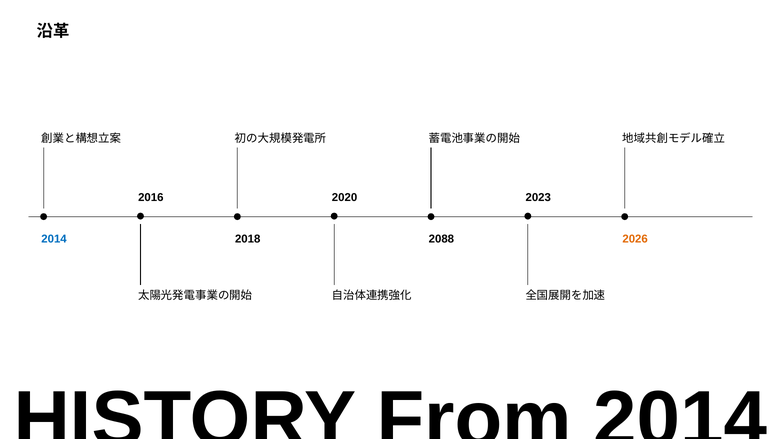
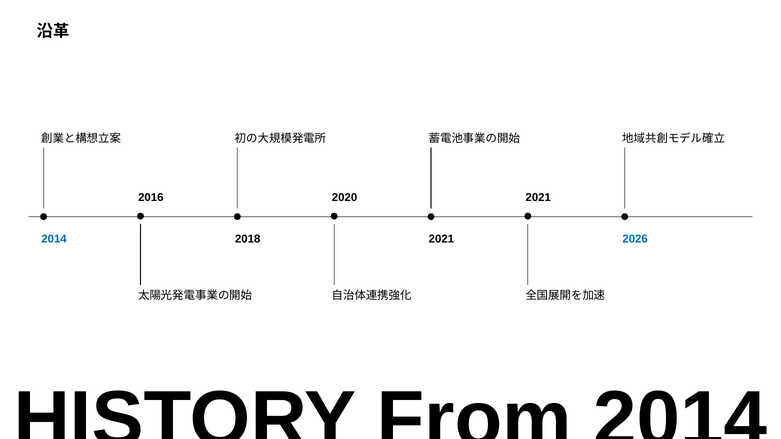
2023 at (538, 198): 2023 -> 2021
2088 at (441, 239): 2088 -> 2021
2026 colour: orange -> blue
